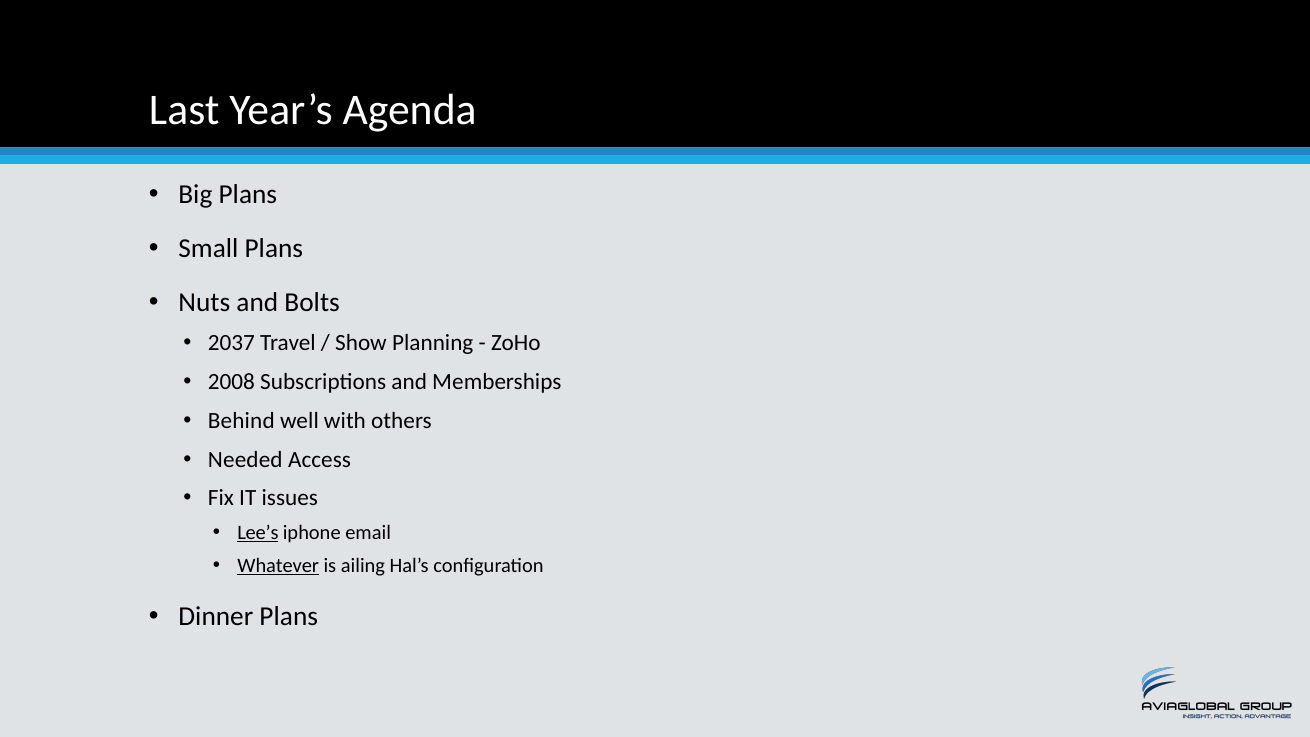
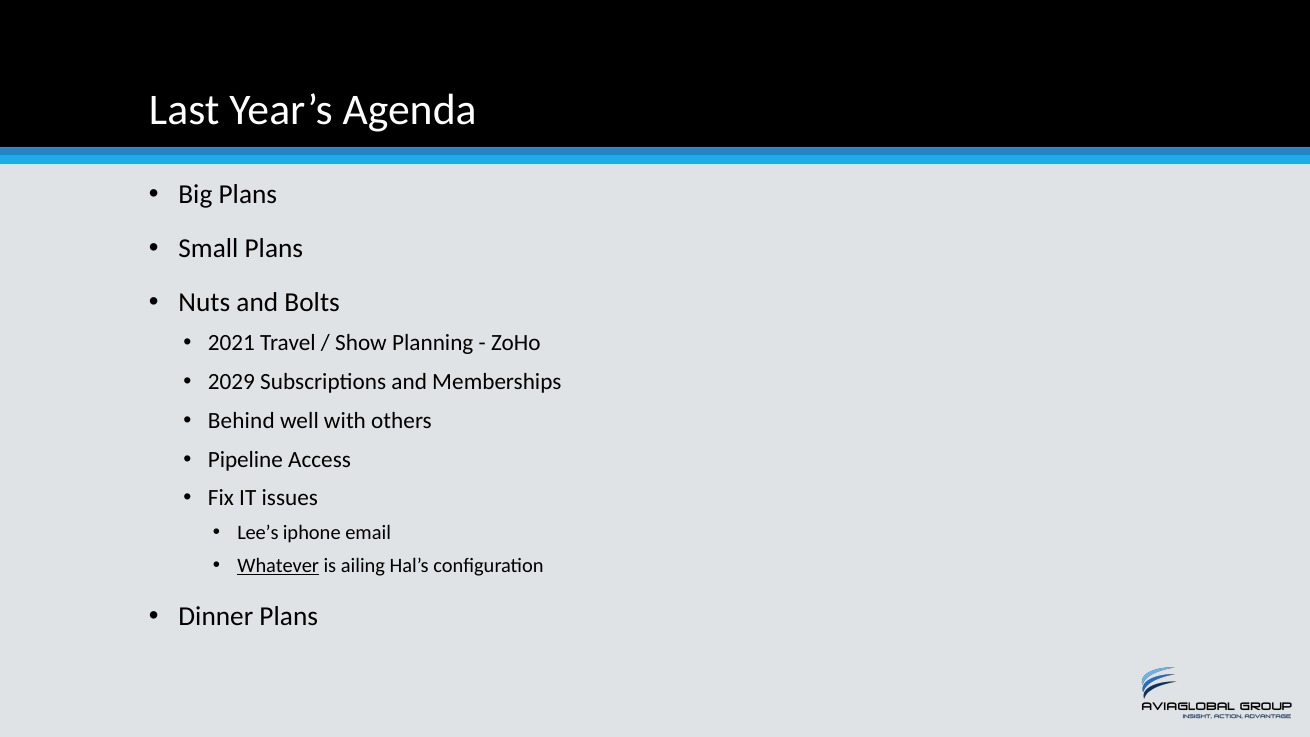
2037: 2037 -> 2021
2008: 2008 -> 2029
Needed: Needed -> Pipeline
Lee’s underline: present -> none
